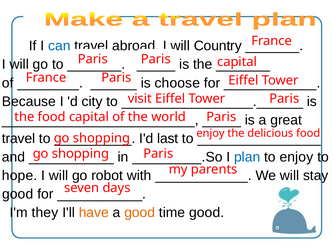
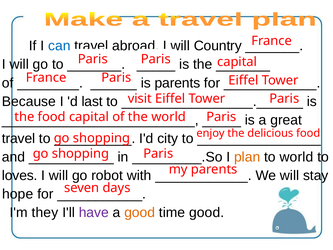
is choose: choose -> parents
city: city -> last
last: last -> city
plan colour: blue -> orange
to enjoy: enjoy -> world
hope: hope -> loves
good at (18, 194): good -> hope
have colour: orange -> purple
